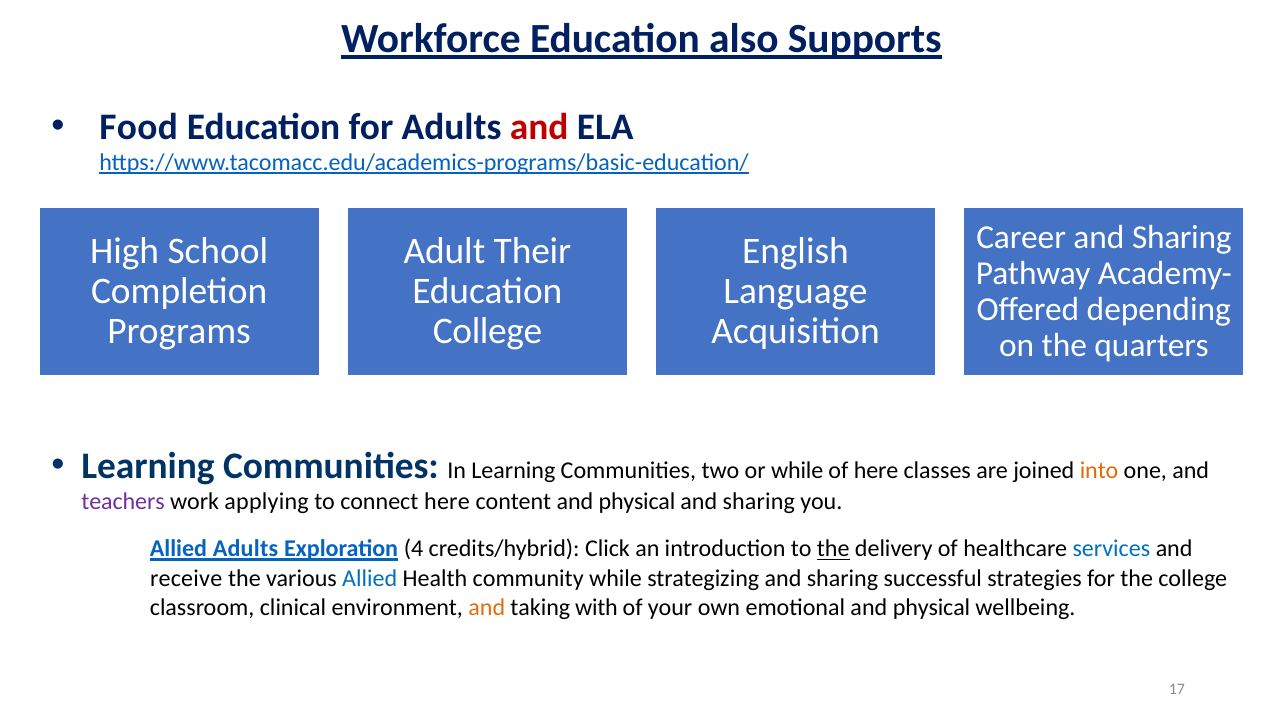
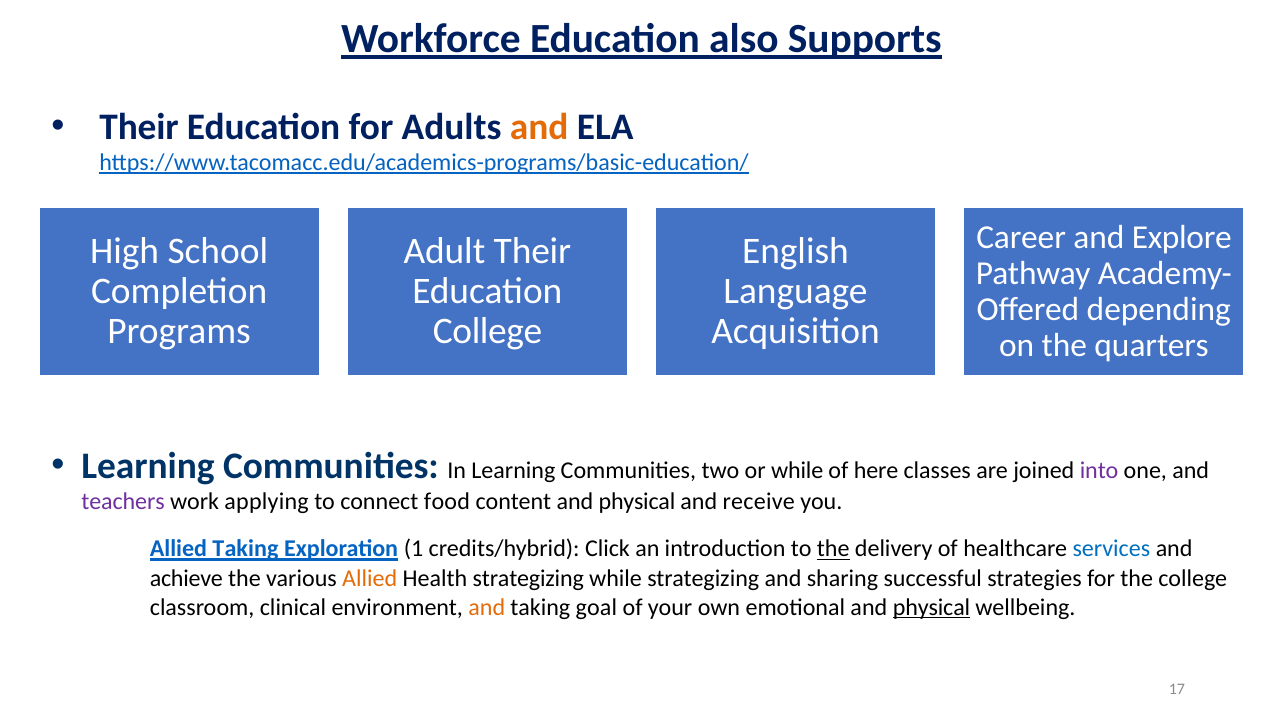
Food at (139, 127): Food -> Their
and at (539, 127) colour: red -> orange
Sharing at (1182, 237): Sharing -> Explore
into colour: orange -> purple
connect here: here -> food
sharing at (759, 501): sharing -> receive
Allied Adults: Adults -> Taking
4: 4 -> 1
receive: receive -> achieve
Allied at (370, 578) colour: blue -> orange
Health community: community -> strategizing
with: with -> goal
physical at (931, 607) underline: none -> present
